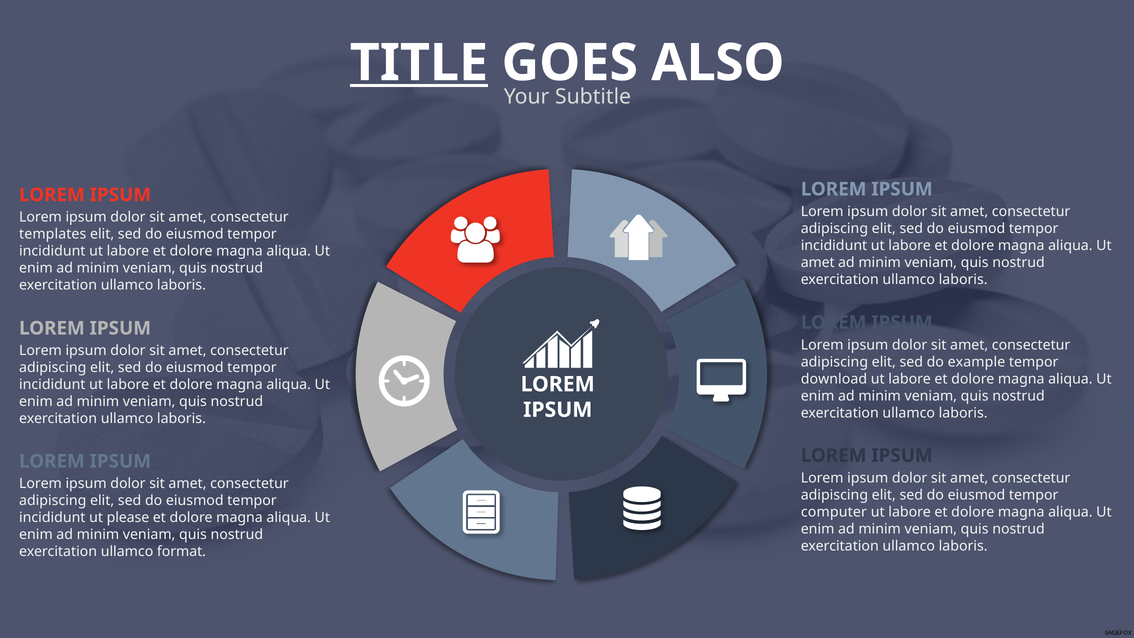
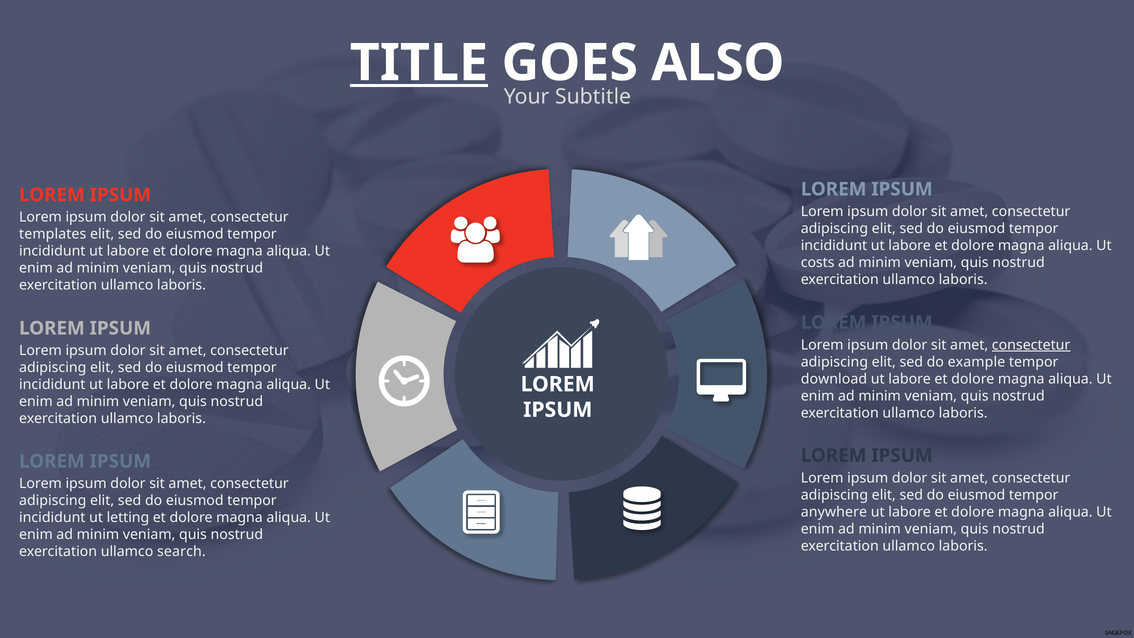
amet at (818, 263): amet -> costs
consectetur at (1031, 345) underline: none -> present
computer: computer -> anywhere
please: please -> letting
format: format -> search
